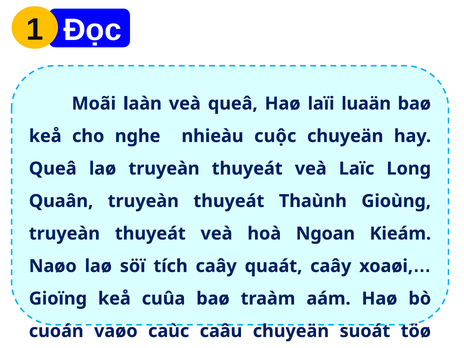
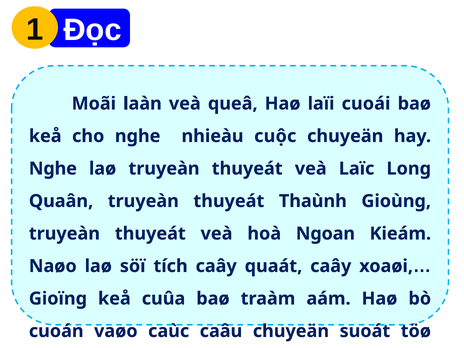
laïi luaän: luaän -> cuoái
Queâ at (53, 169): Queâ -> Nghe
